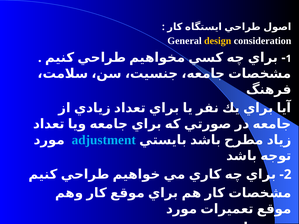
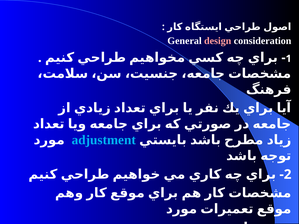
design colour: yellow -> pink
